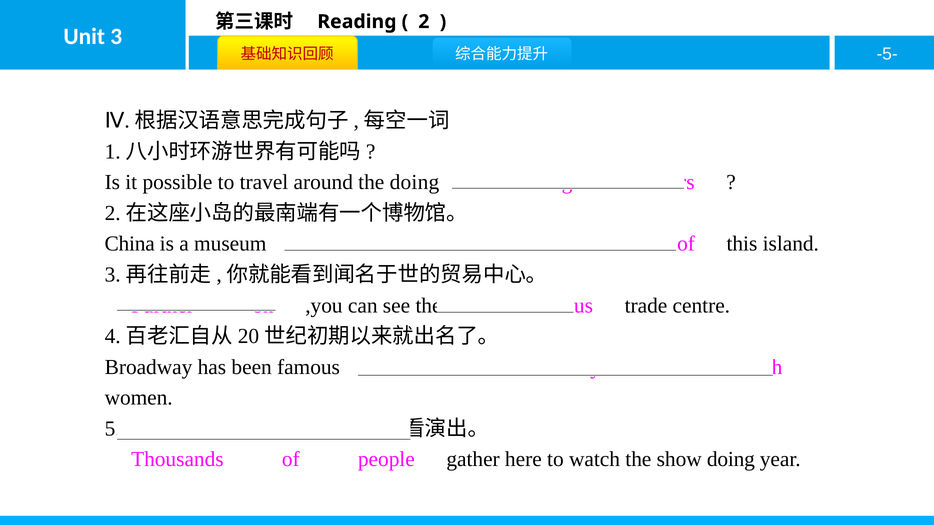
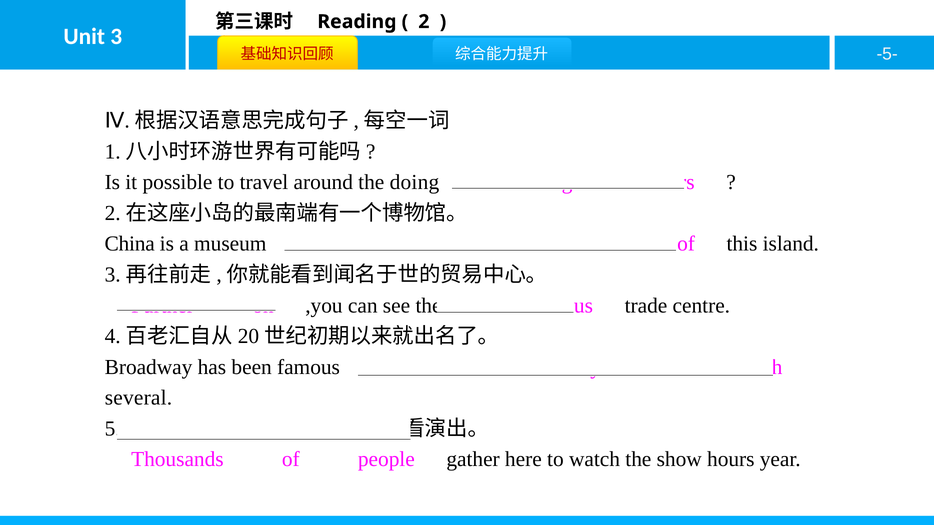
women: women -> several
show doing: doing -> hours
